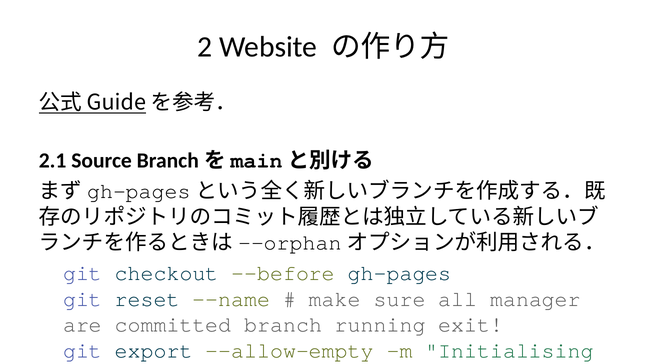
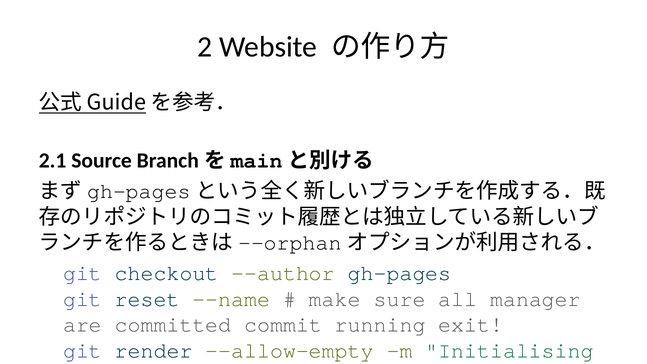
--before: --before -> --author
committed branch: branch -> commit
git export: export -> render
